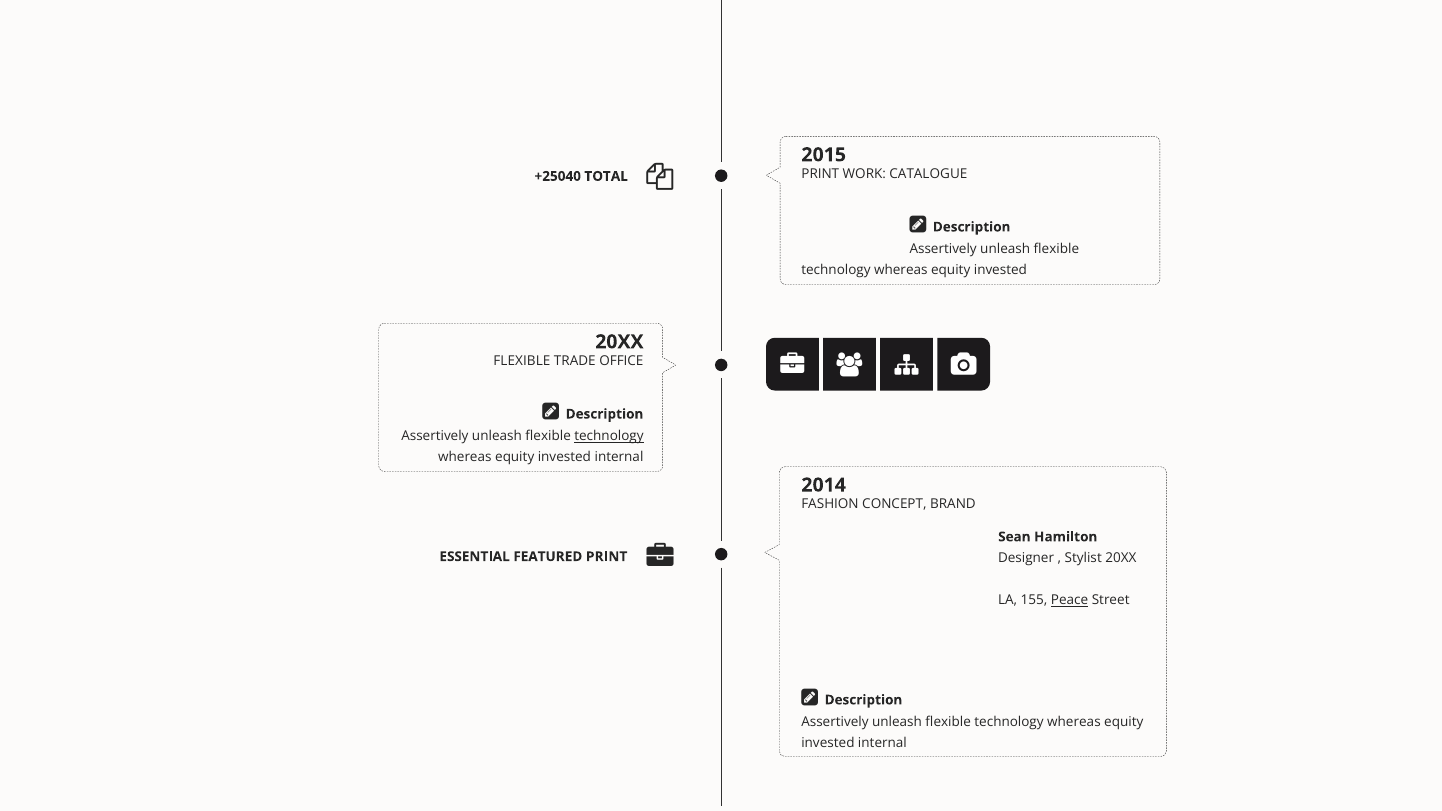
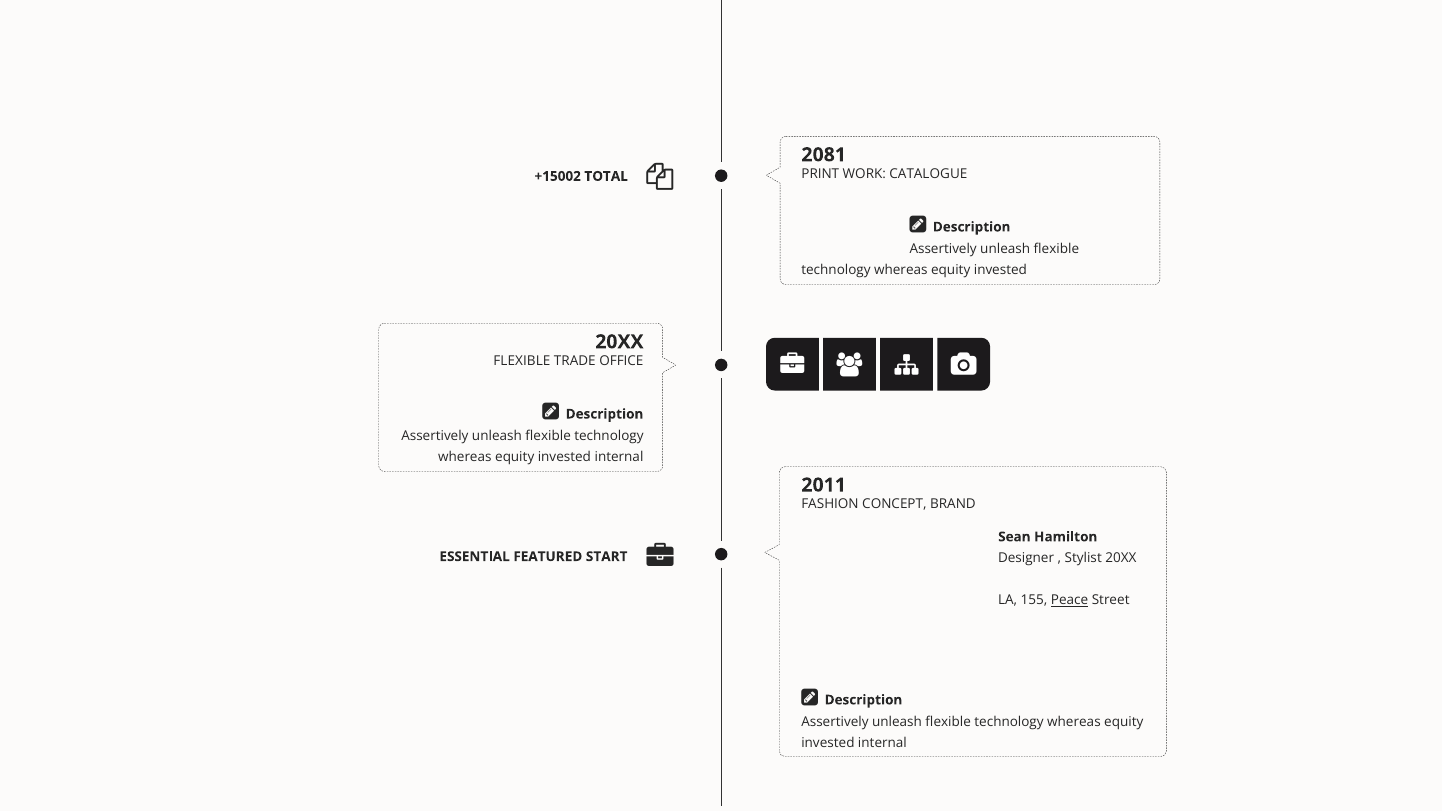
2015: 2015 -> 2081
+25040: +25040 -> +15002
technology at (609, 436) underline: present -> none
2014: 2014 -> 2011
FEATURED PRINT: PRINT -> START
